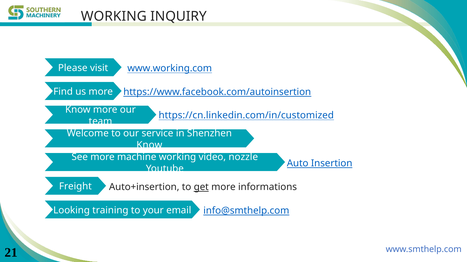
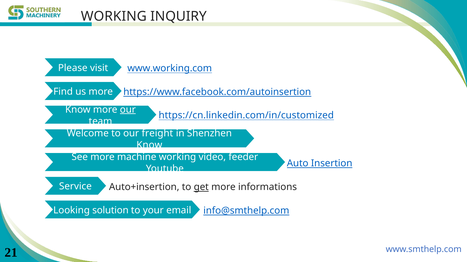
our at (128, 110) underline: none -> present
service: service -> freight
nozzle: nozzle -> feeder
Freight: Freight -> Service
training: training -> solution
